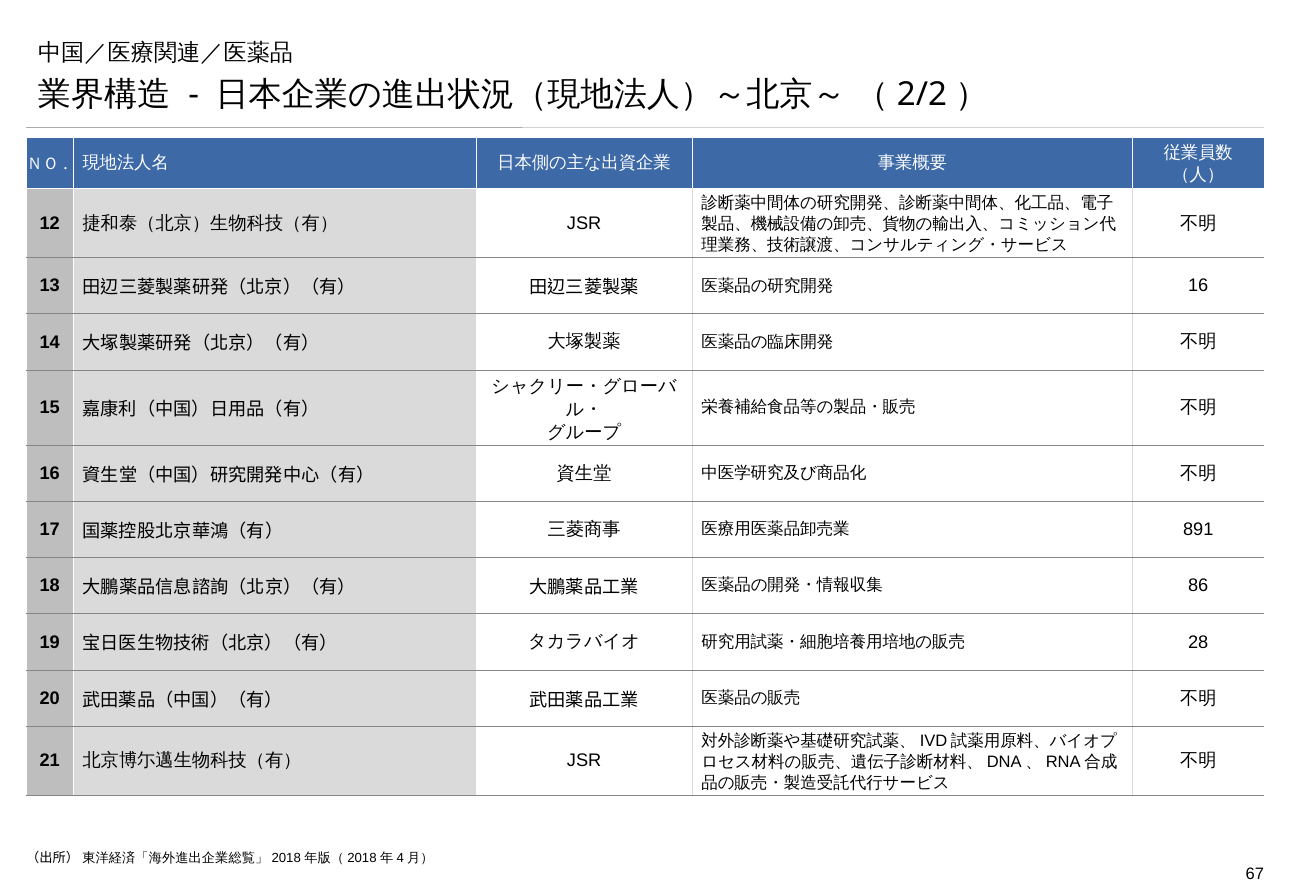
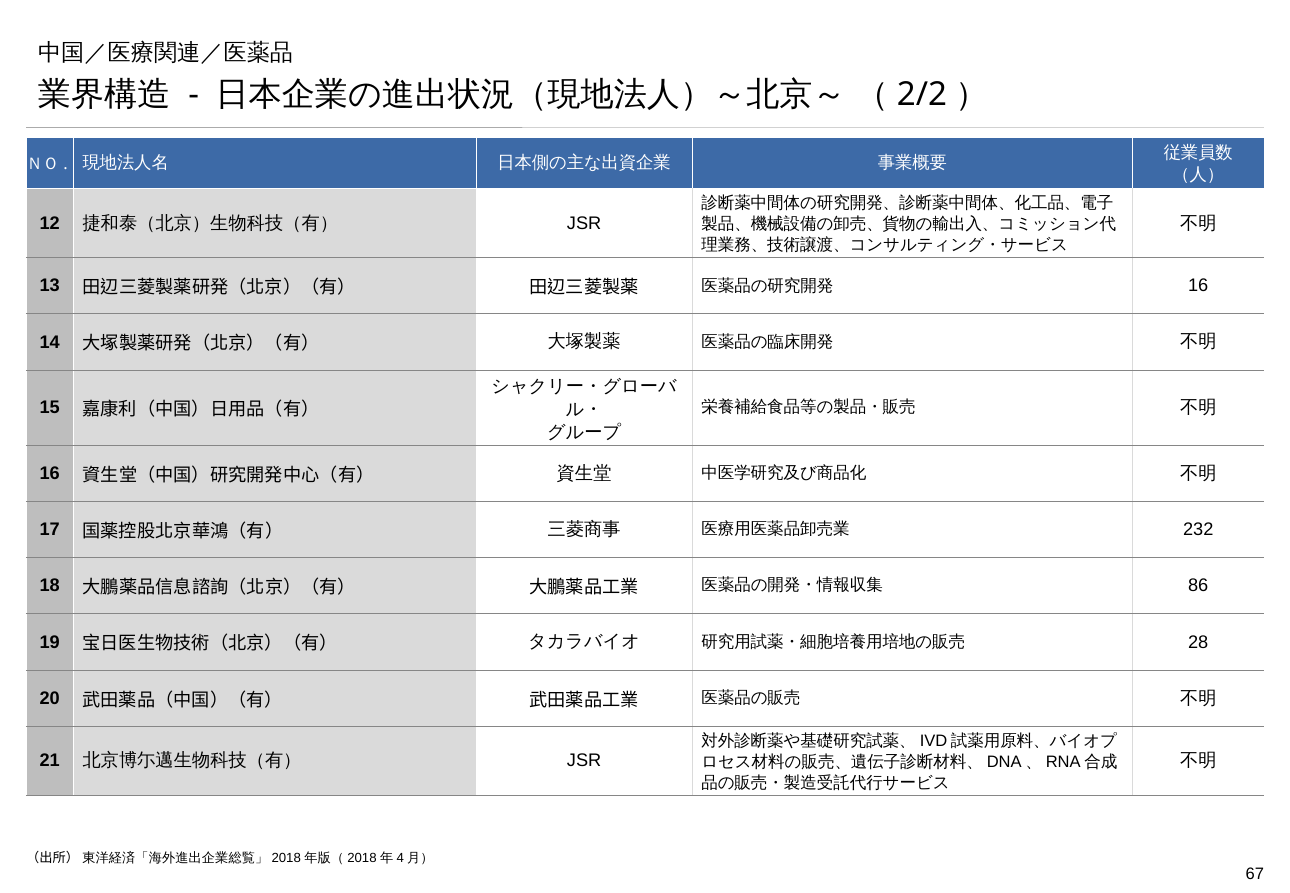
891: 891 -> 232
